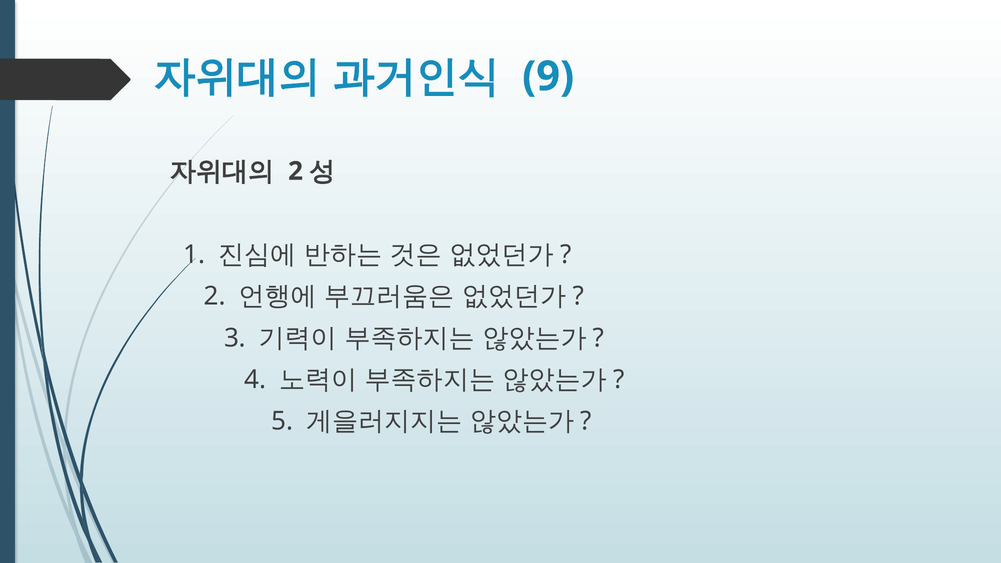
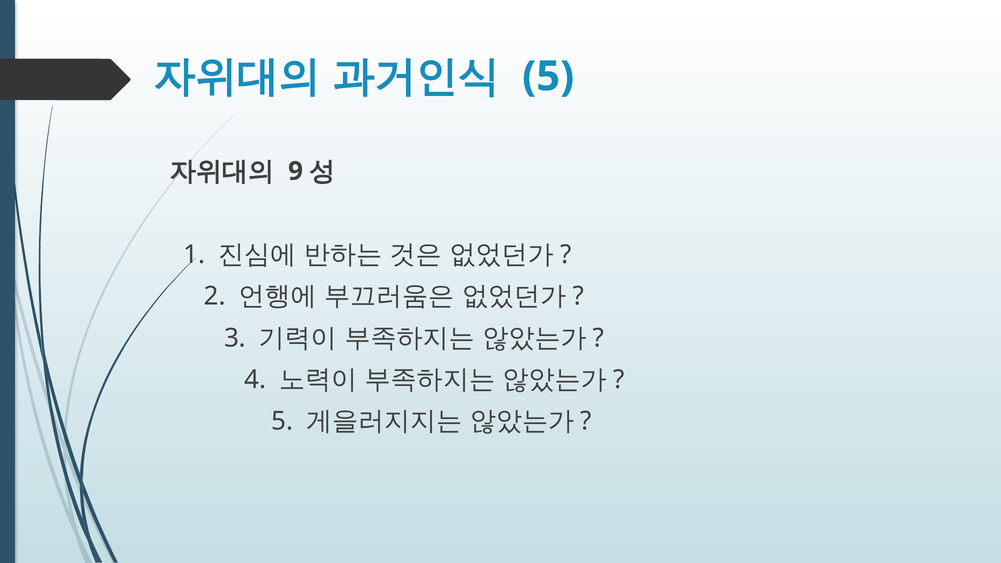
9 at (548, 76): 9 -> 5
2 at (296, 171): 2 -> 9
